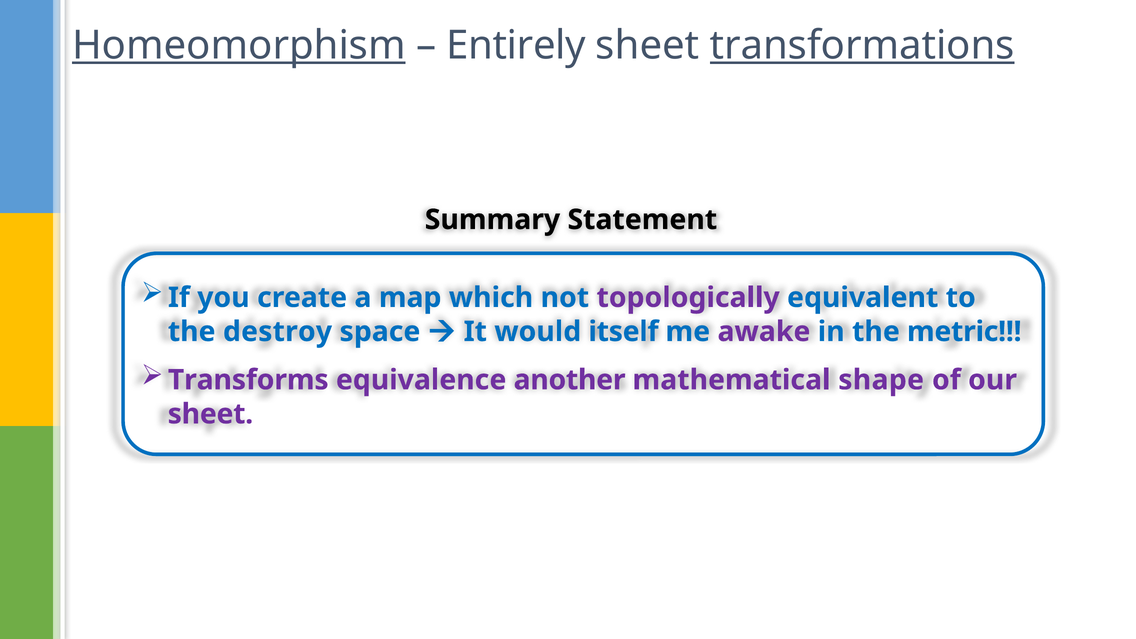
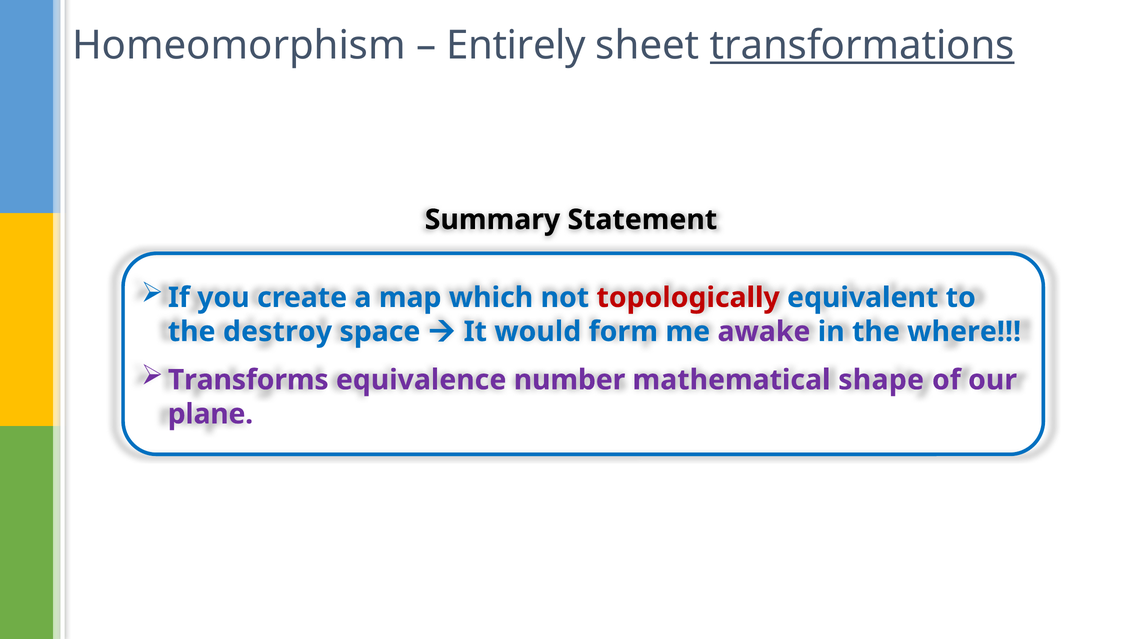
Homeomorphism underline: present -> none
topologically colour: purple -> red
itself: itself -> form
metric: metric -> where
another: another -> number
sheet at (210, 414): sheet -> plane
